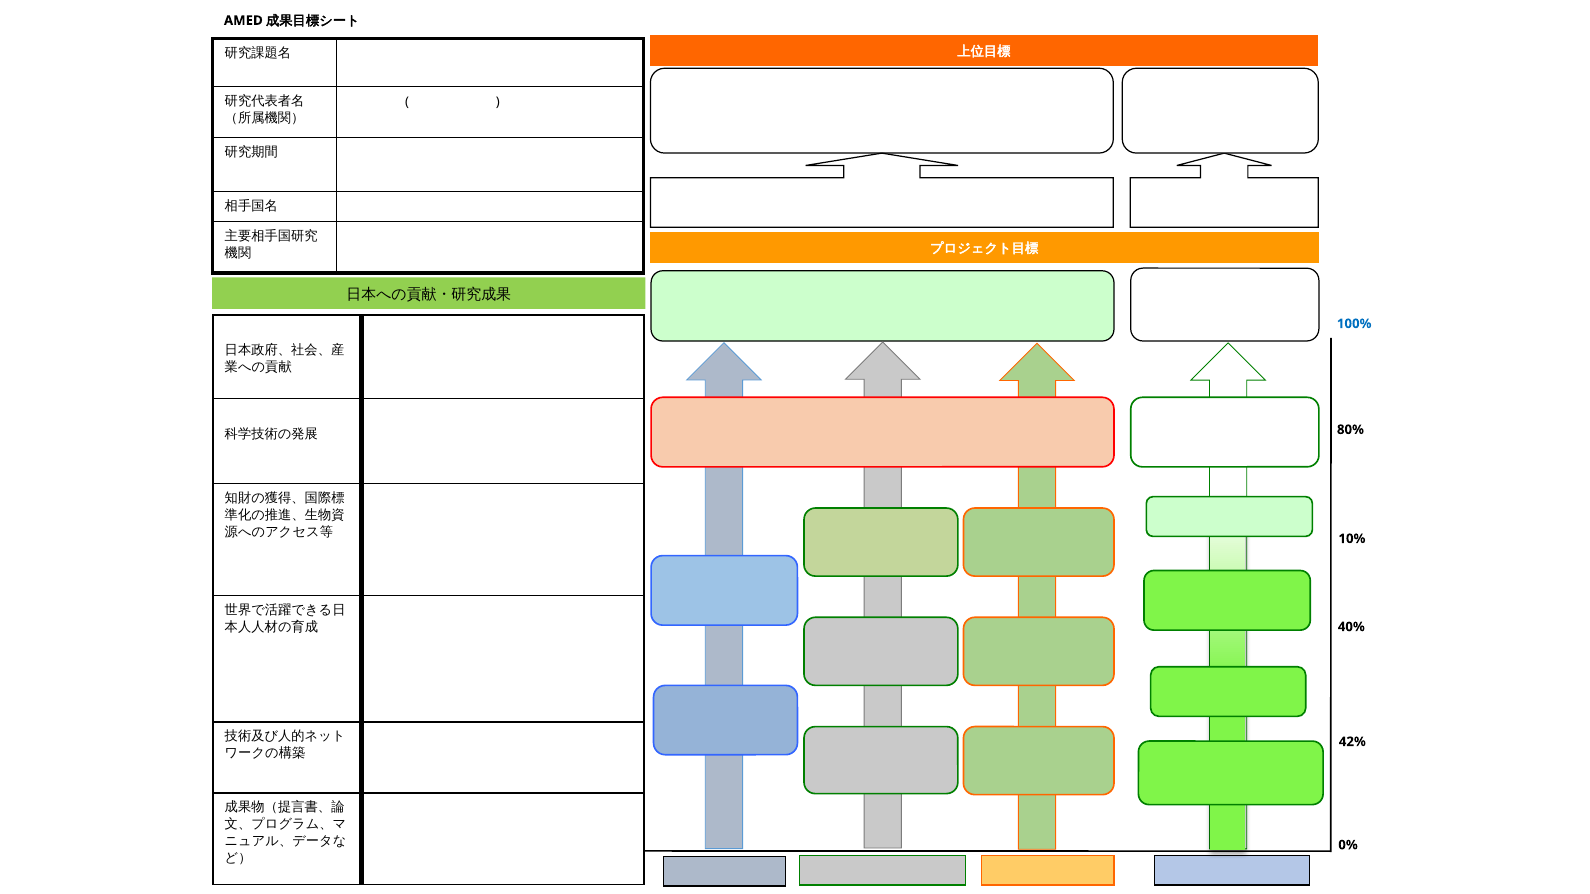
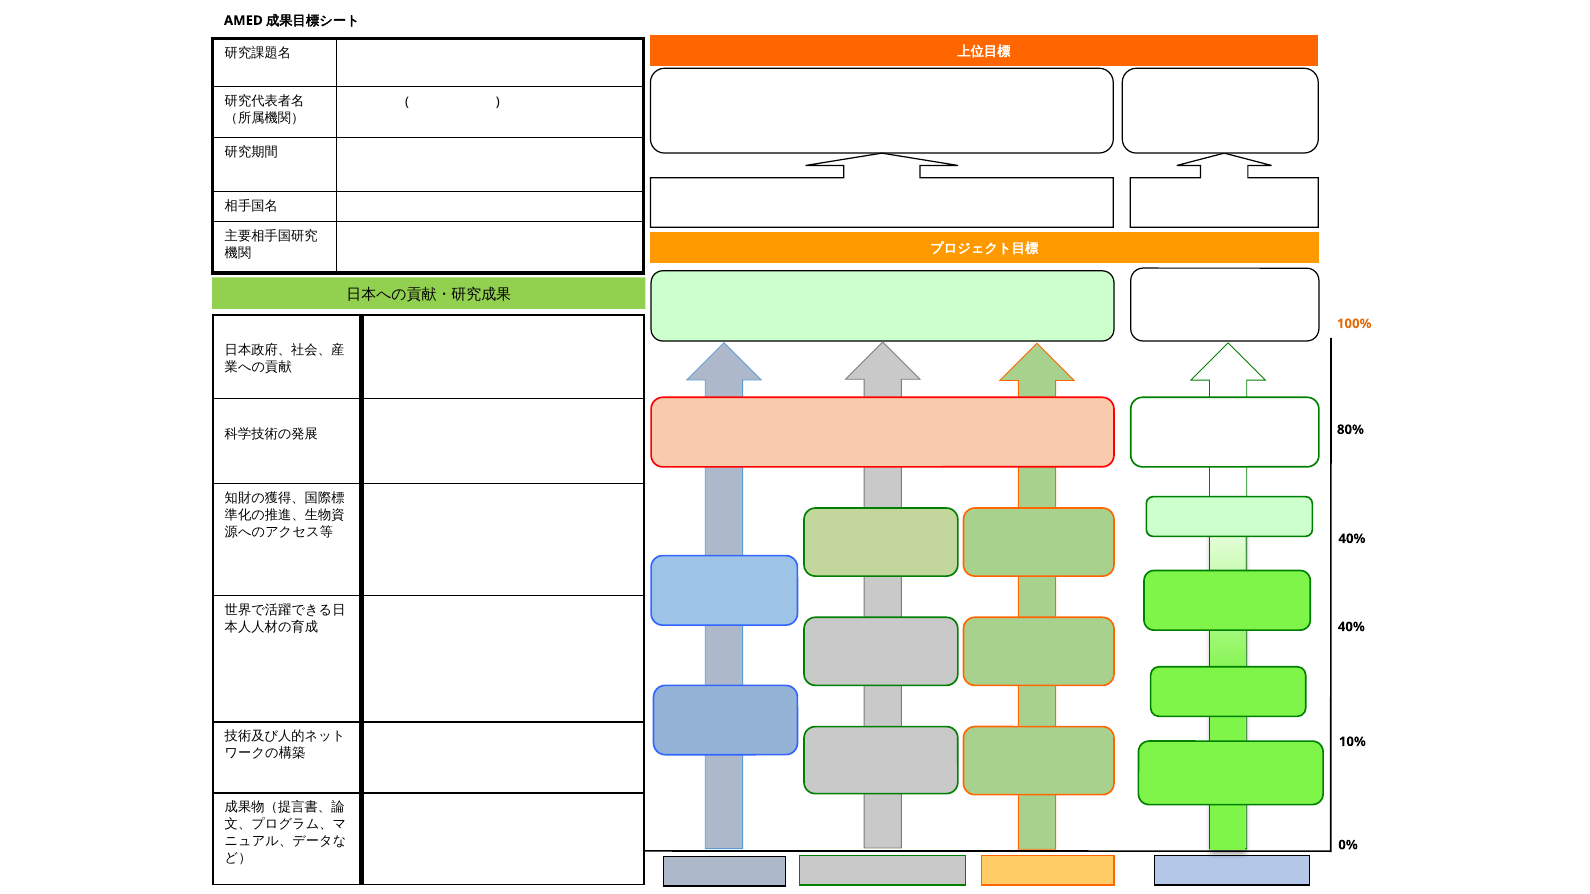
100% colour: blue -> orange
10% at (1352, 539): 10% -> 40%
42%: 42% -> 10%
